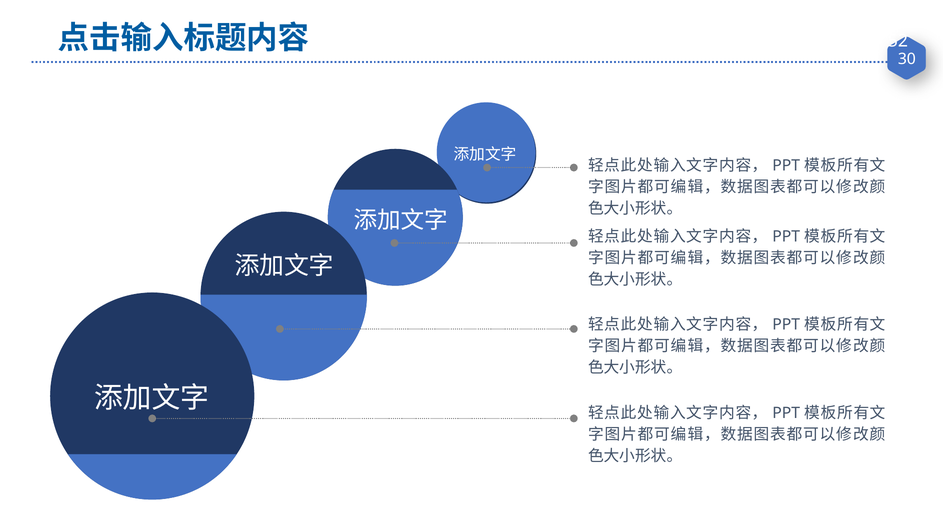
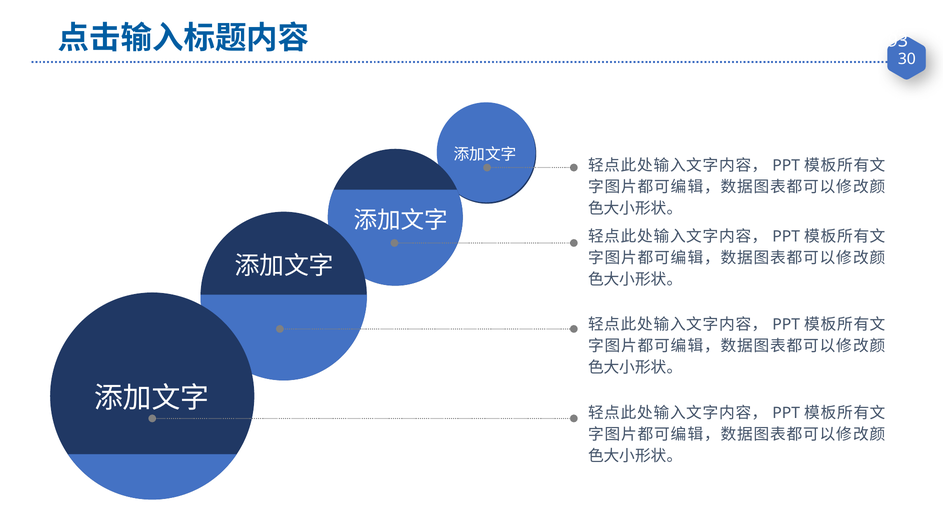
52: 52 -> 93
